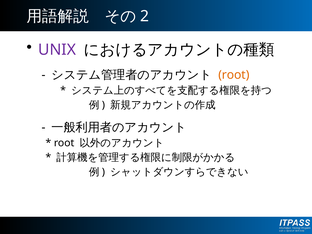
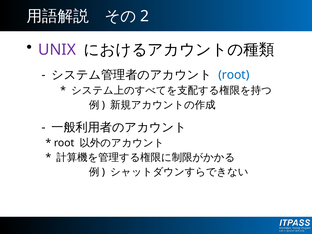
root at (234, 75) colour: orange -> blue
